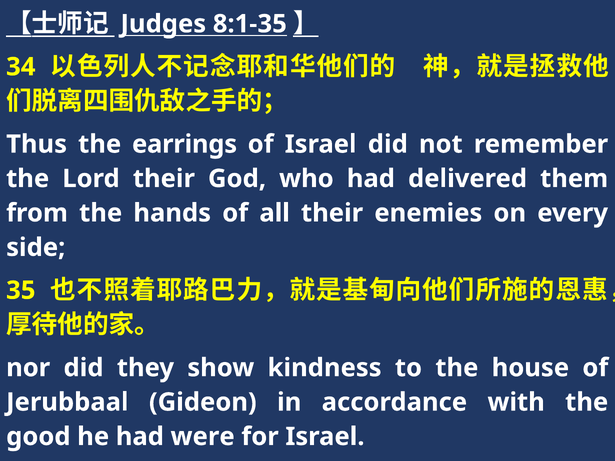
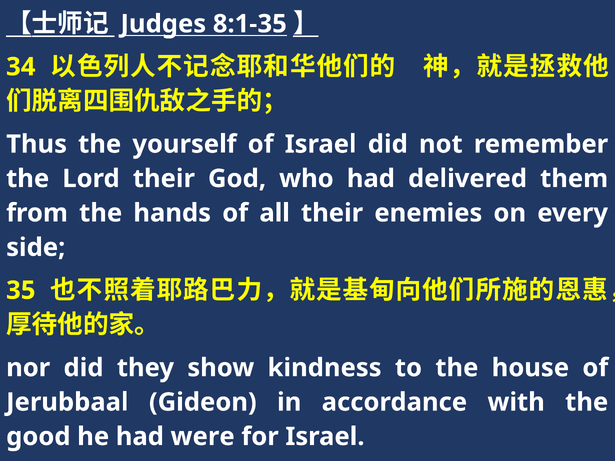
earrings: earrings -> yourself
